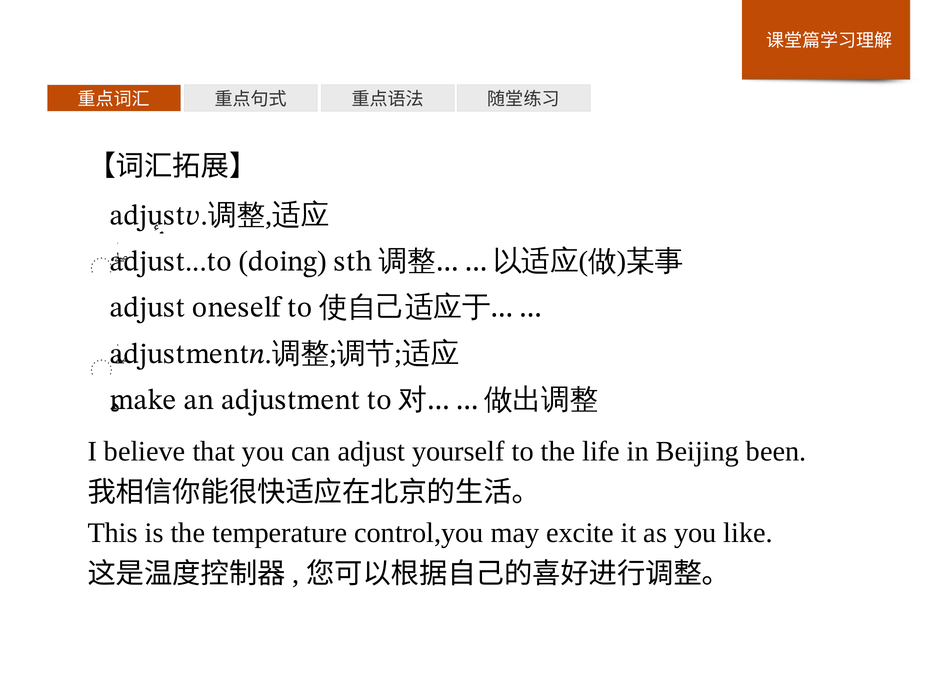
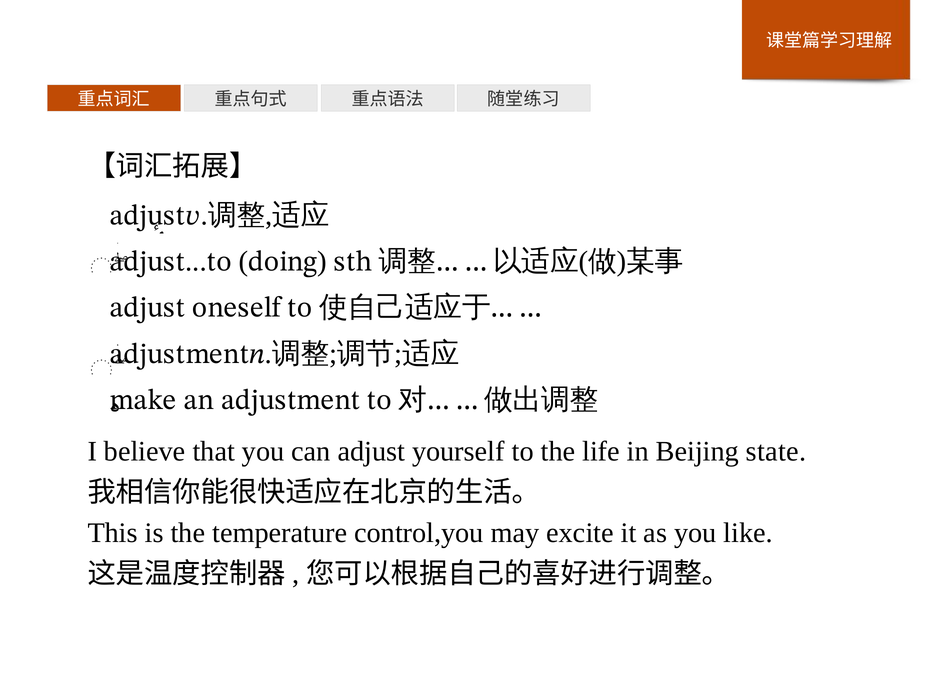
been: been -> state
